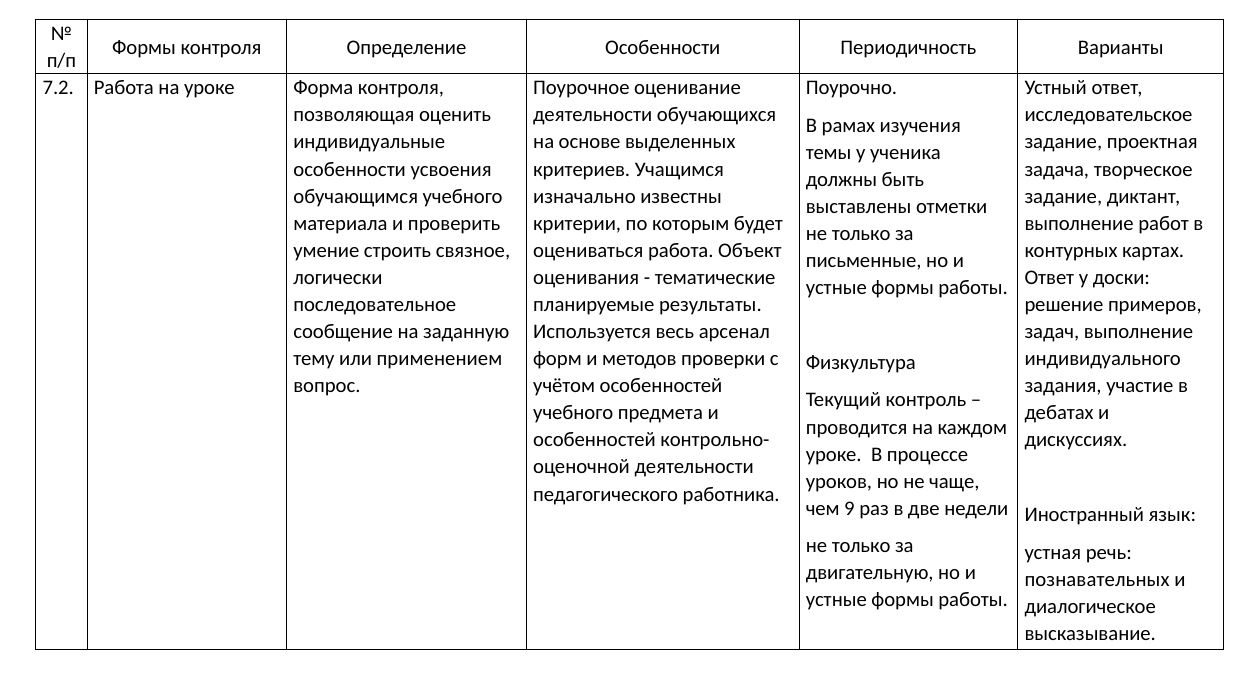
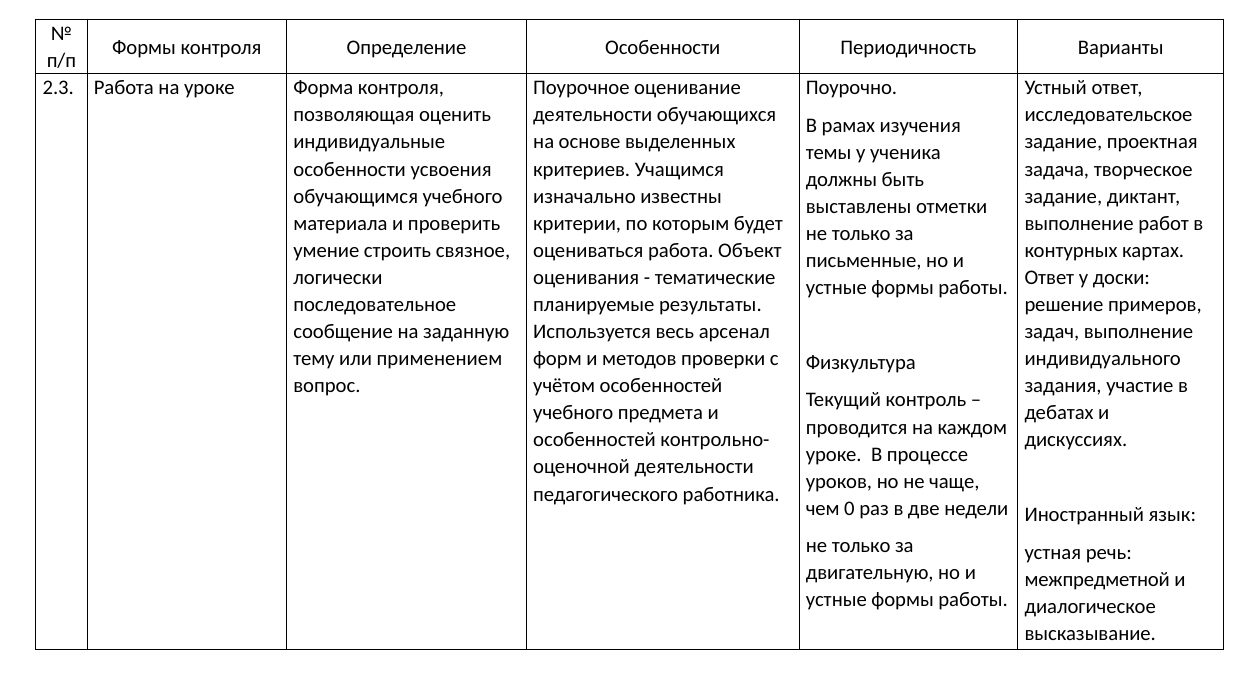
7.2: 7.2 -> 2.3
9: 9 -> 0
познавательных: познавательных -> межпредметной
